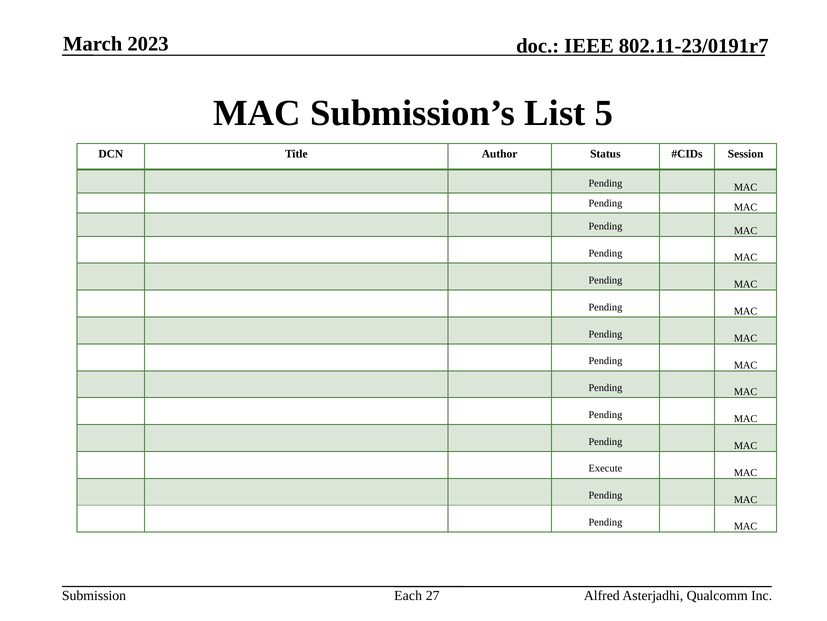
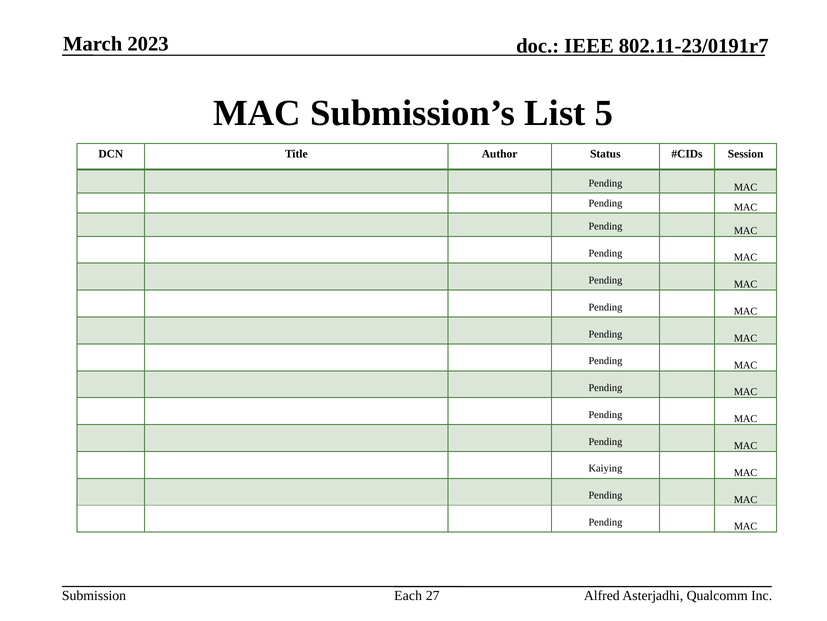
Execute: Execute -> Kaiying
